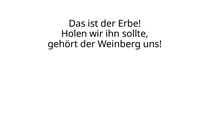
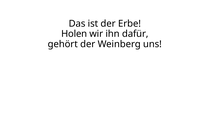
sollte: sollte -> dafür
